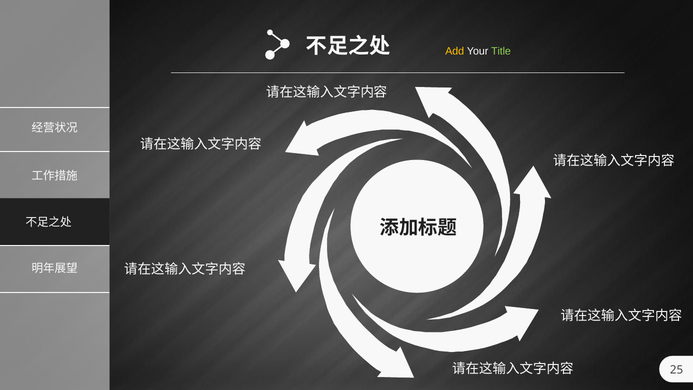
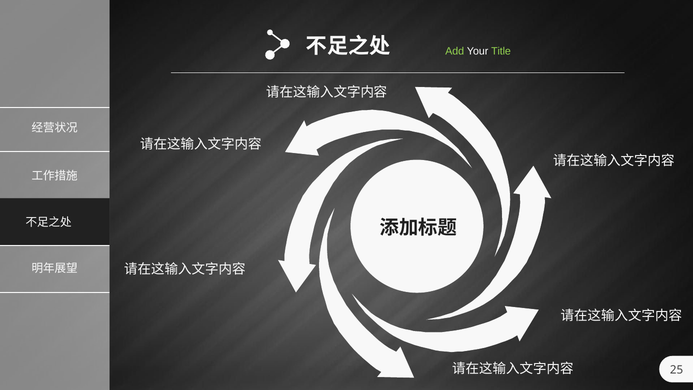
Add colour: yellow -> light green
